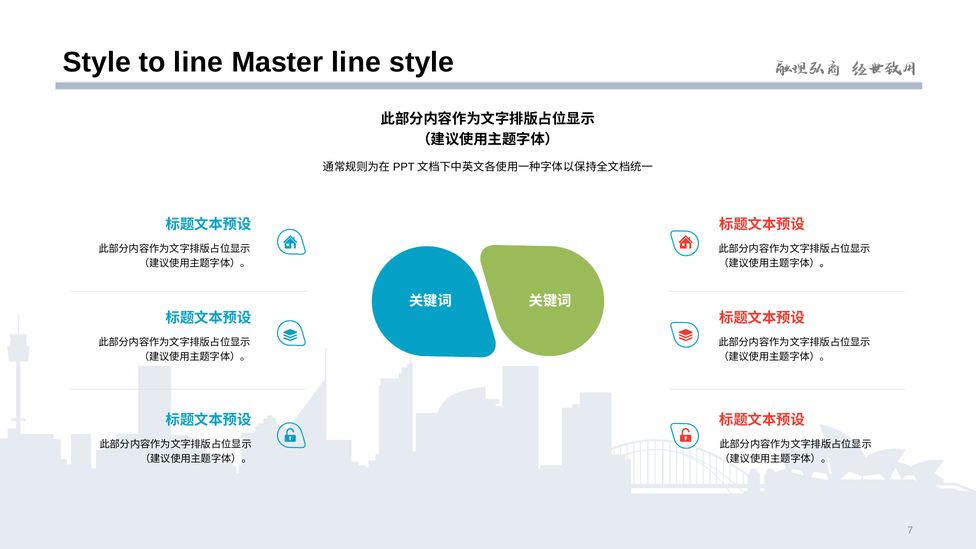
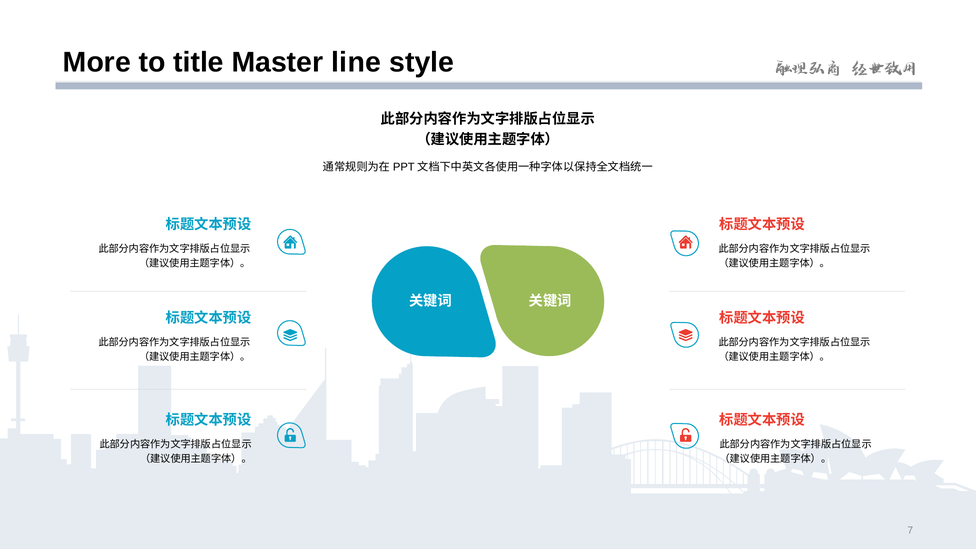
Style at (97, 62): Style -> More
to line: line -> title
